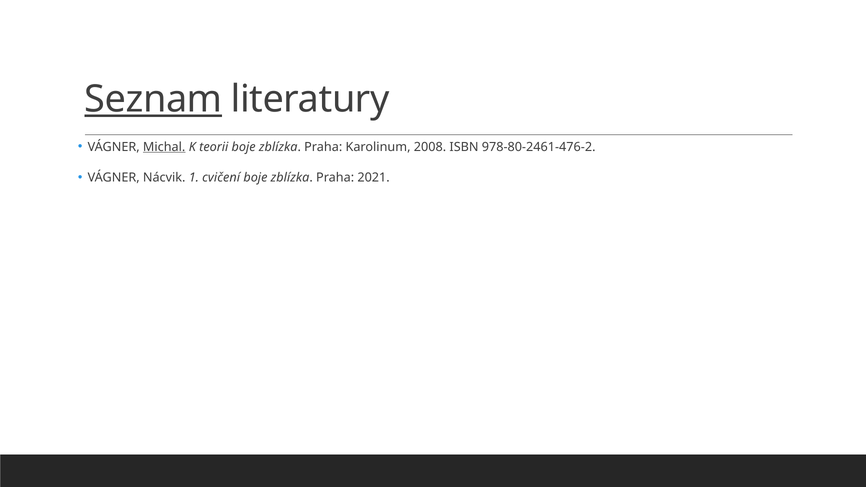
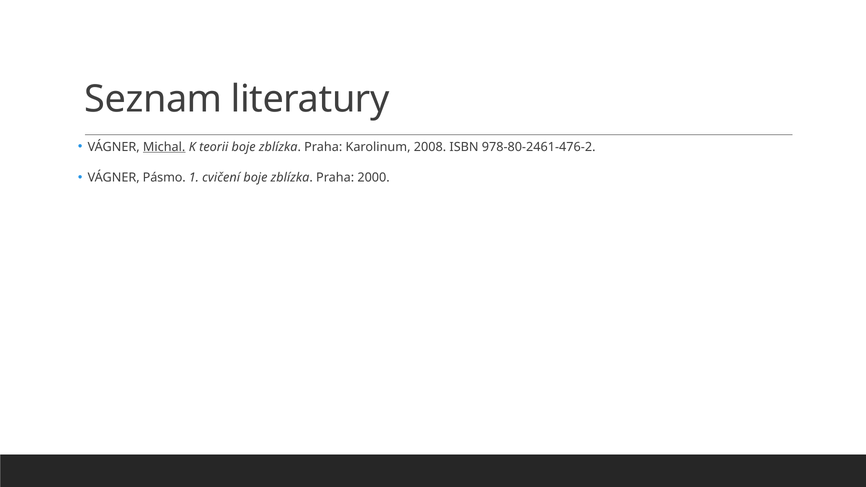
Seznam underline: present -> none
Nácvik: Nácvik -> Pásmo
2021: 2021 -> 2000
